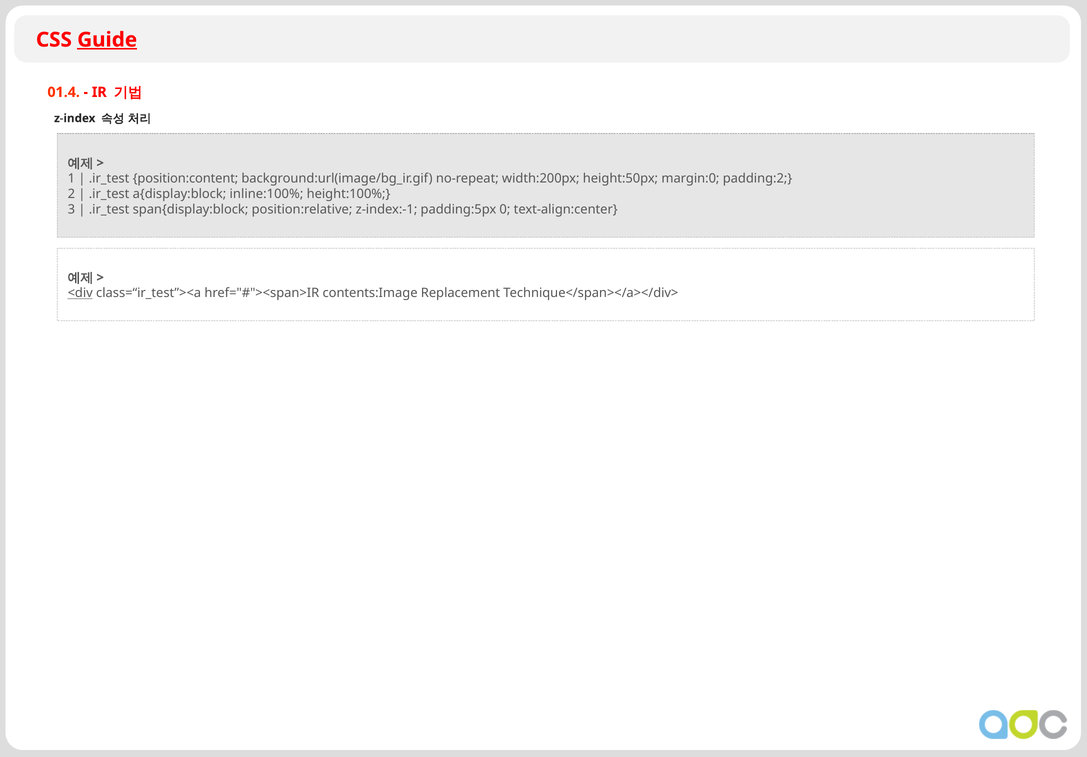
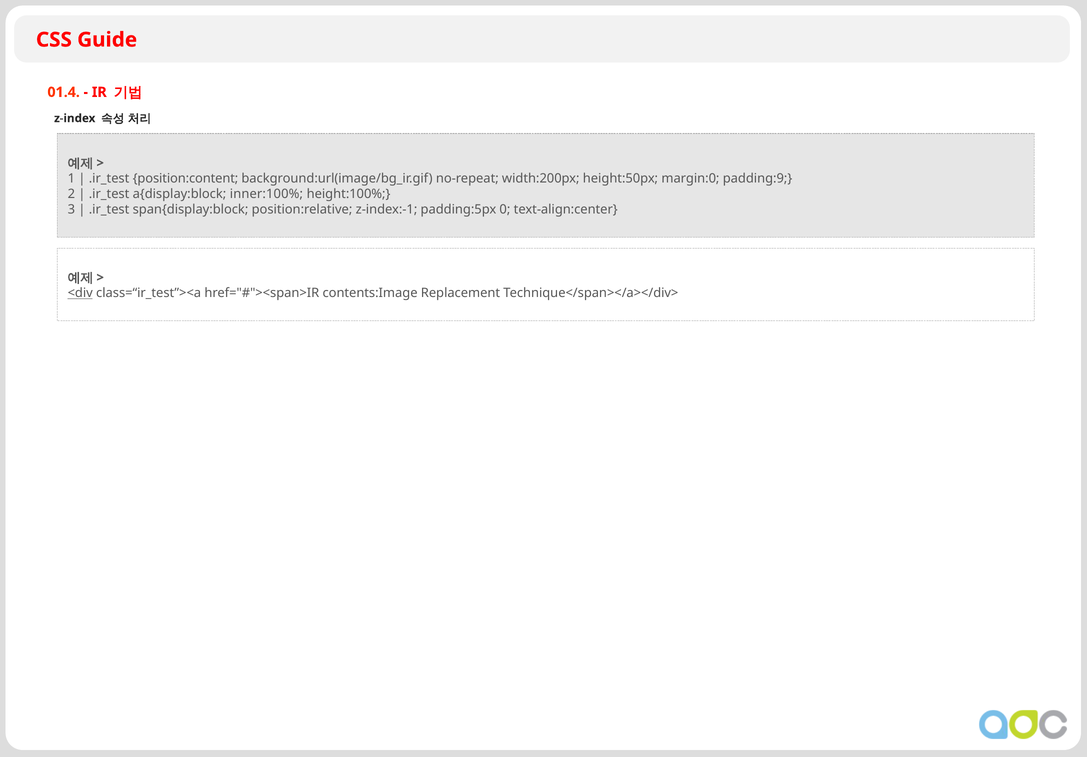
Guide underline: present -> none
padding:2: padding:2 -> padding:9
inline:100%: inline:100% -> inner:100%
